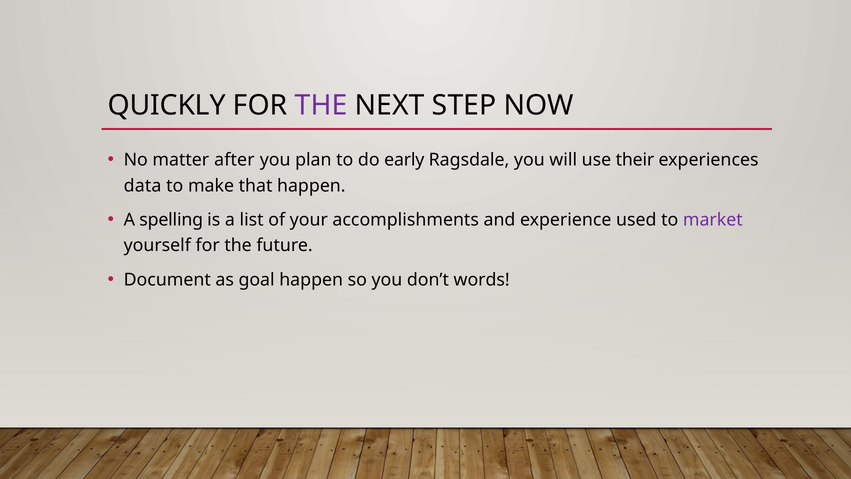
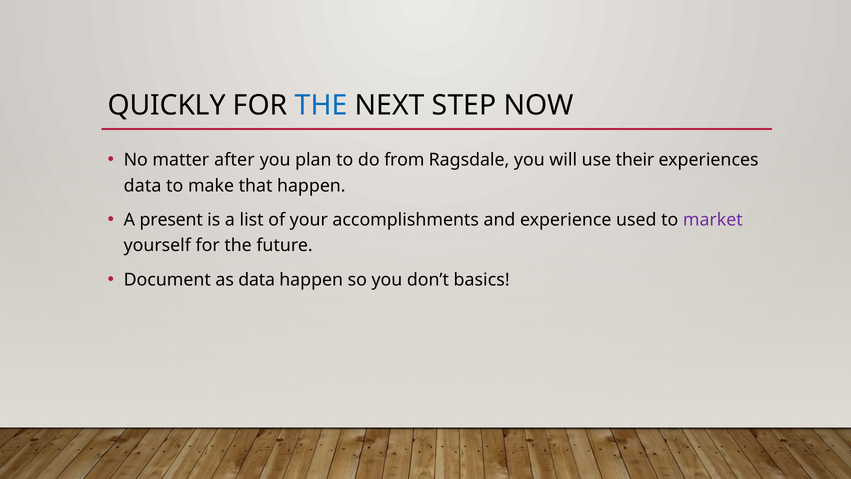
THE at (321, 105) colour: purple -> blue
early: early -> from
spelling: spelling -> present
as goal: goal -> data
words: words -> basics
